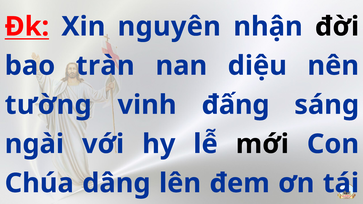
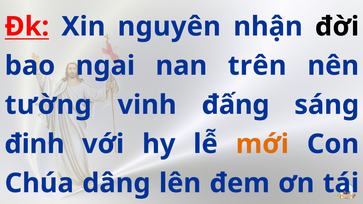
tràn: tràn -> ngai
diệu: diệu -> trên
ngài: ngài -> đinh
mới colour: black -> orange
